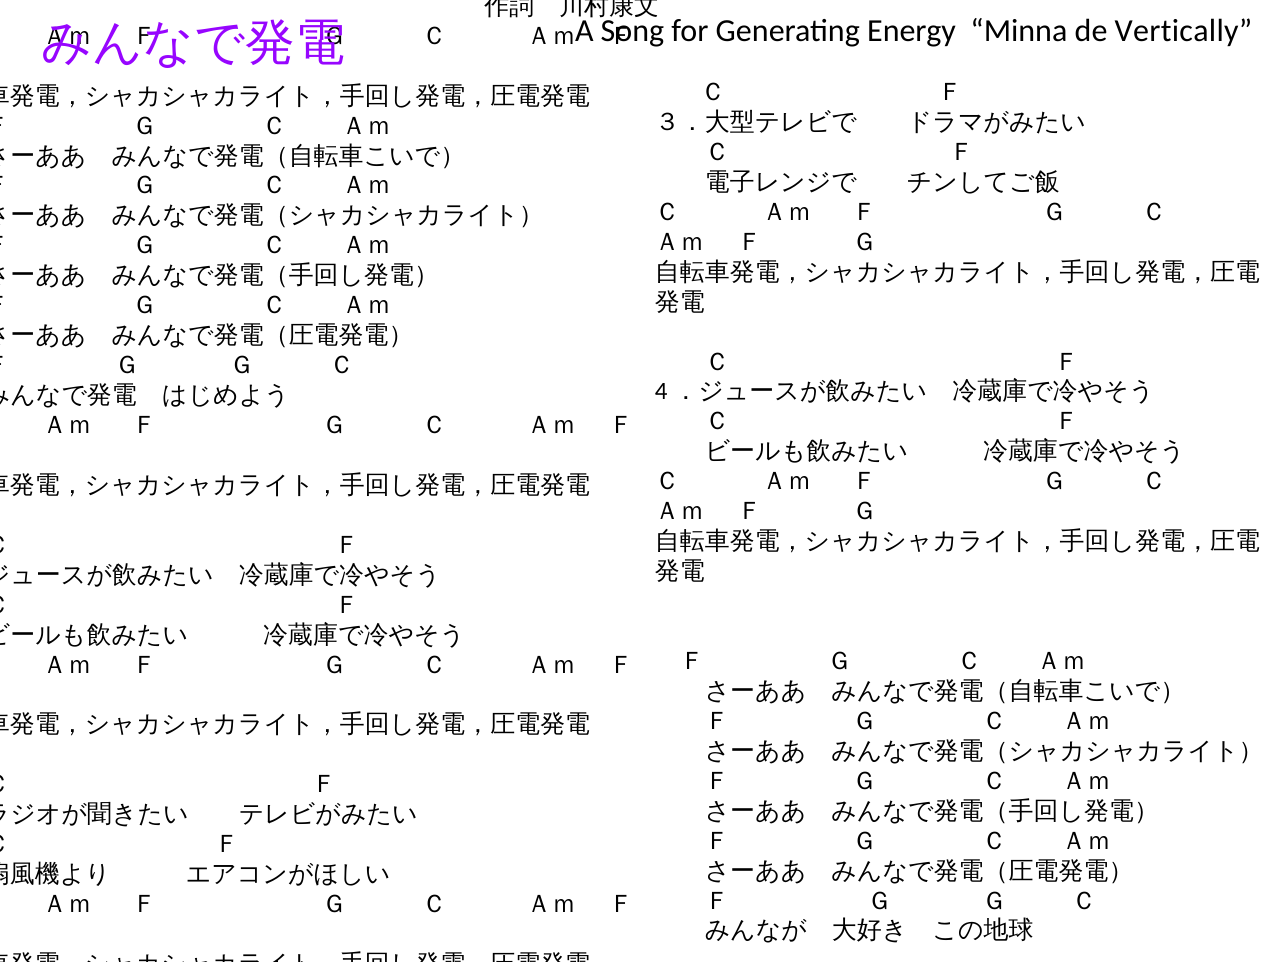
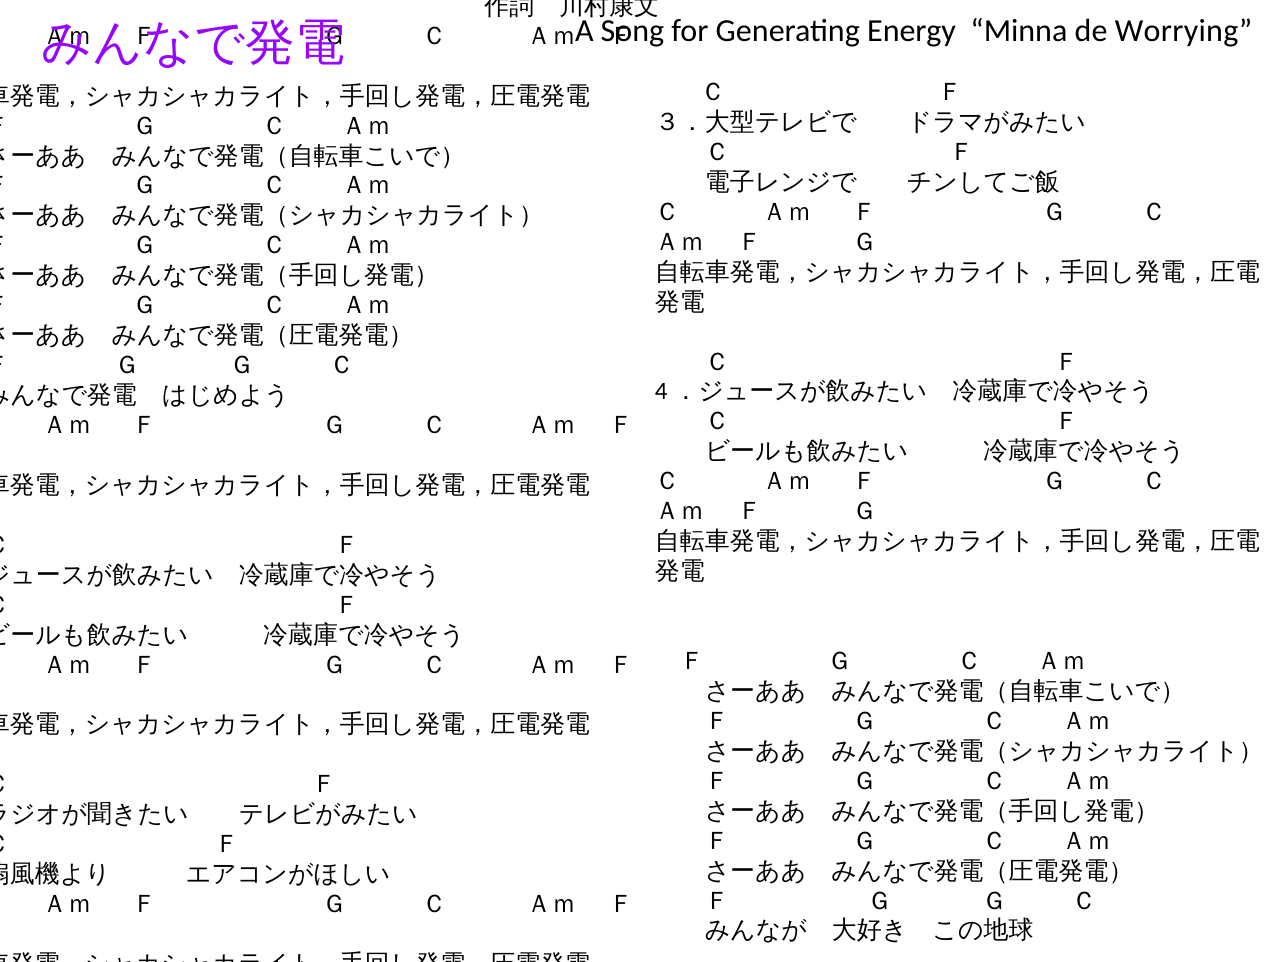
Vertically: Vertically -> Worrying
